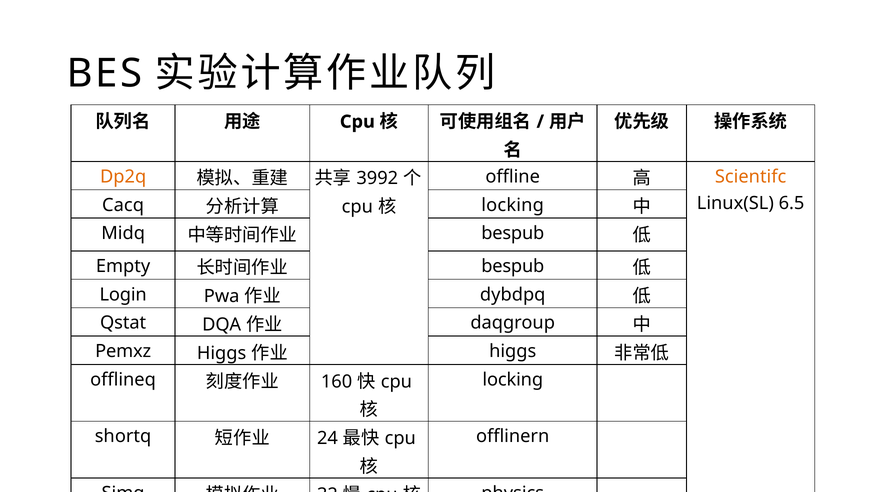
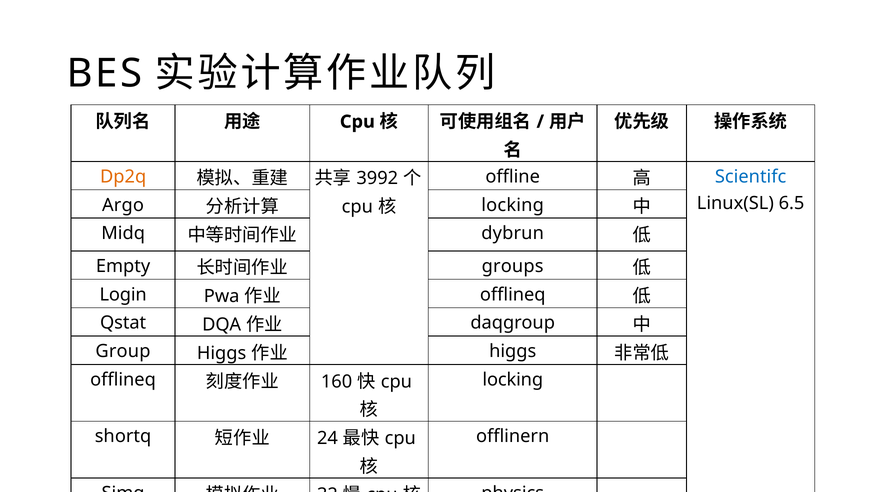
Scientifc colour: orange -> blue
Cacq: Cacq -> Argo
bespub at (513, 233): bespub -> dybrun
bespub at (513, 266): bespub -> groups
dybdpq at (513, 295): dybdpq -> offlineq
Pemxz: Pemxz -> Group
